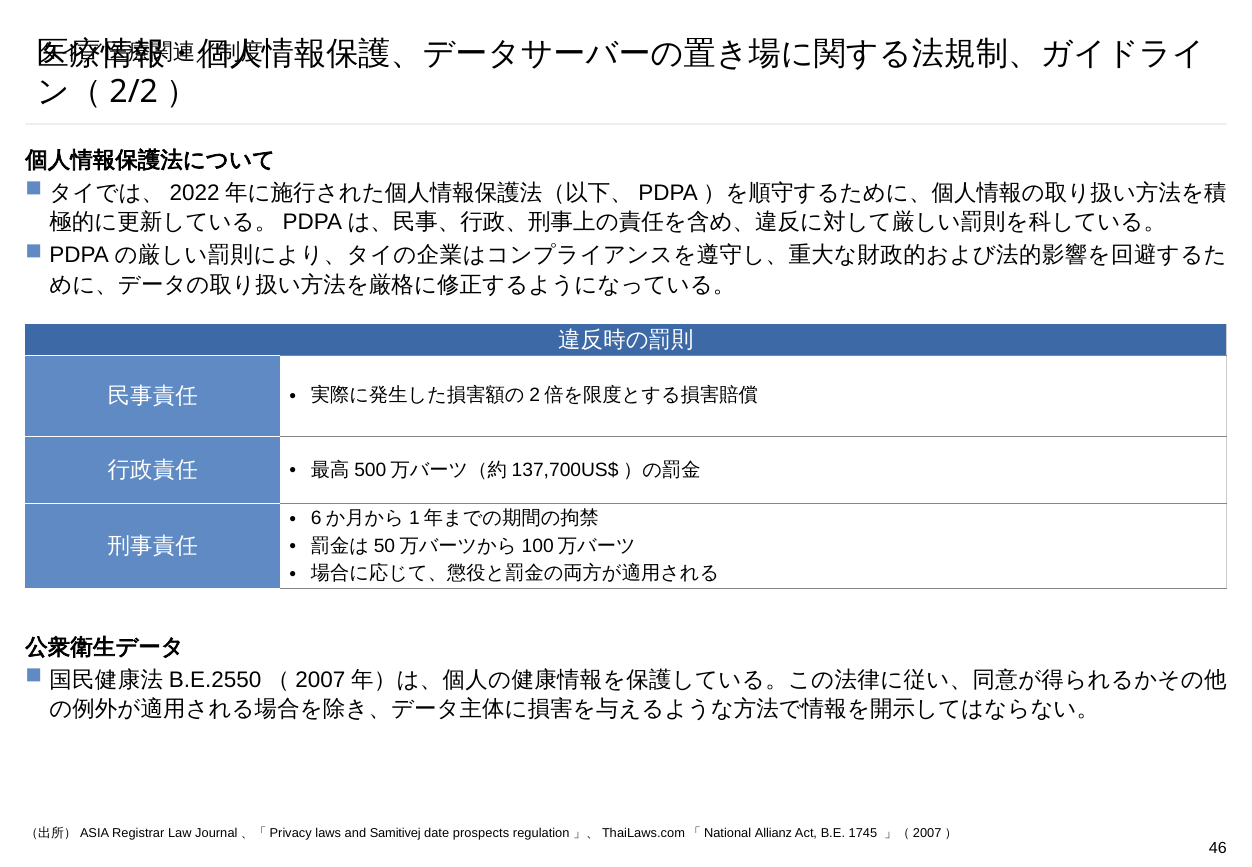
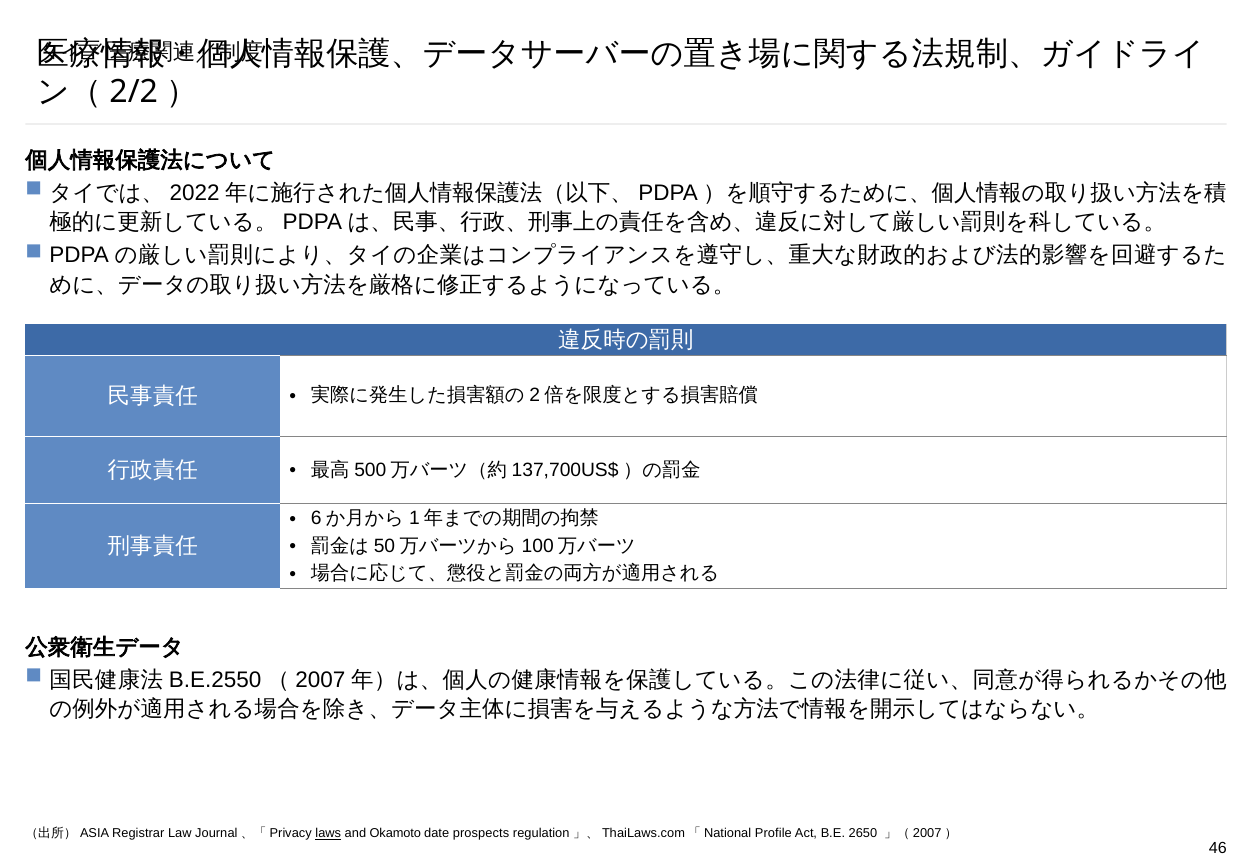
laws underline: none -> present
Samitivej: Samitivej -> Okamoto
Allianz: Allianz -> Profile
1745: 1745 -> 2650
